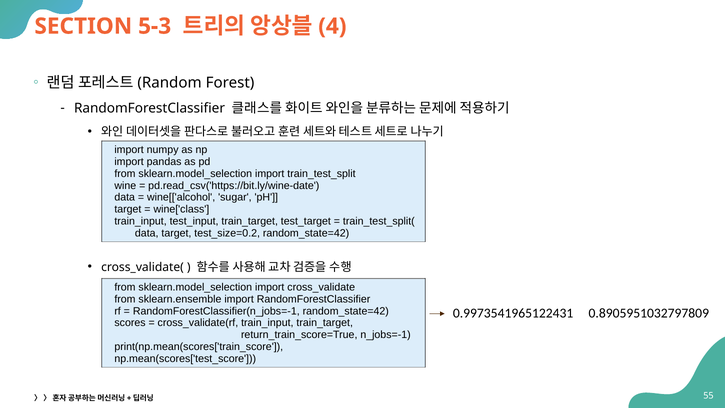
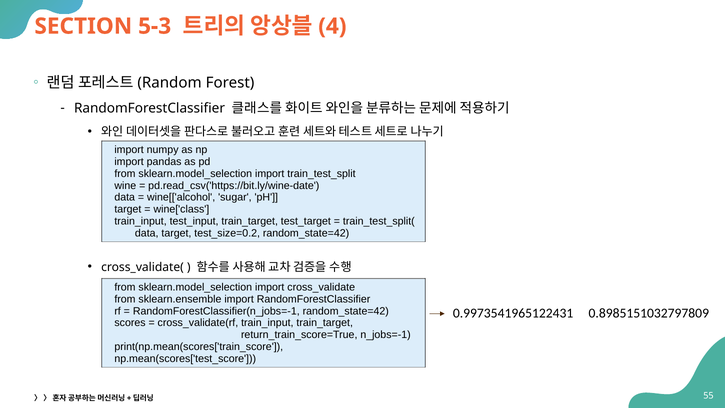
0.8905951032797809: 0.8905951032797809 -> 0.8985151032797809
